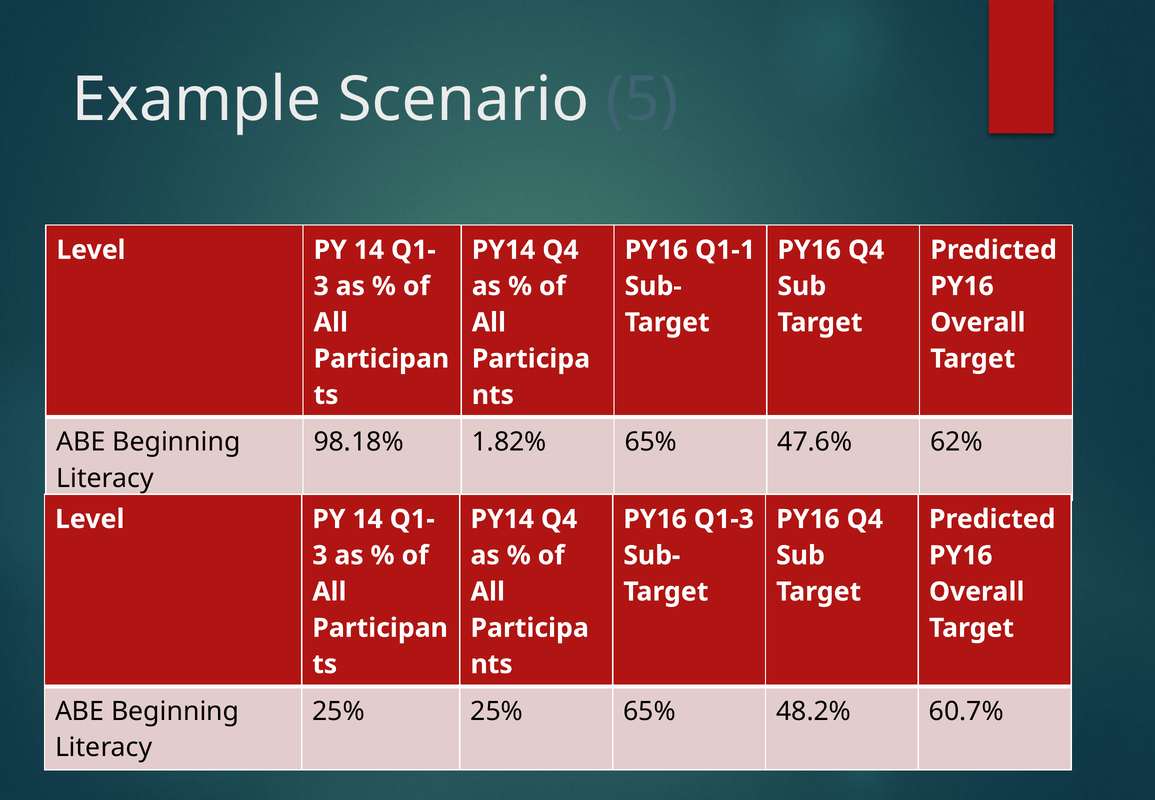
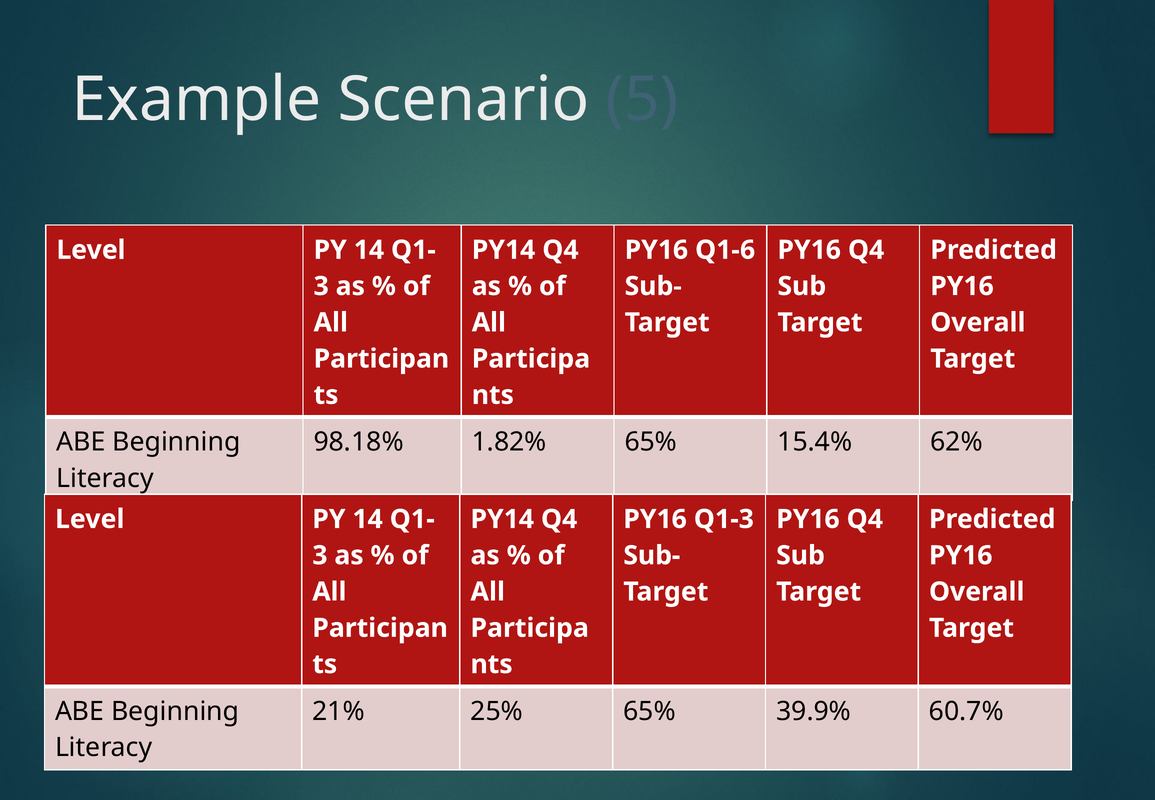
Q1-1: Q1-1 -> Q1-6
47.6%: 47.6% -> 15.4%
25% at (339, 711): 25% -> 21%
48.2%: 48.2% -> 39.9%
